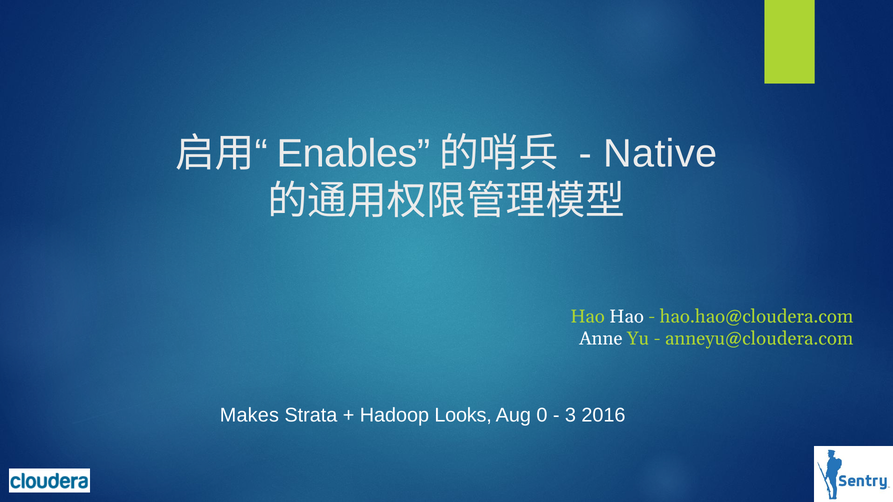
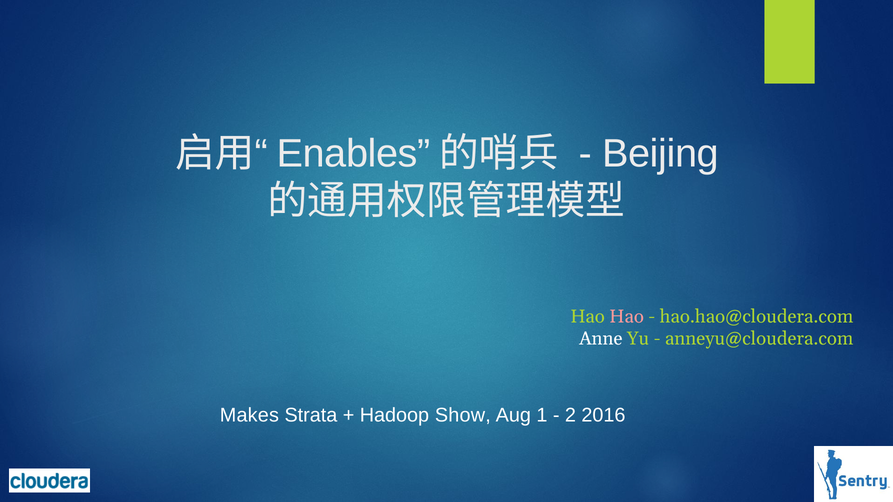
Native: Native -> Beijing
Hao at (627, 317) colour: white -> pink
Looks: Looks -> Show
0: 0 -> 1
3: 3 -> 2
